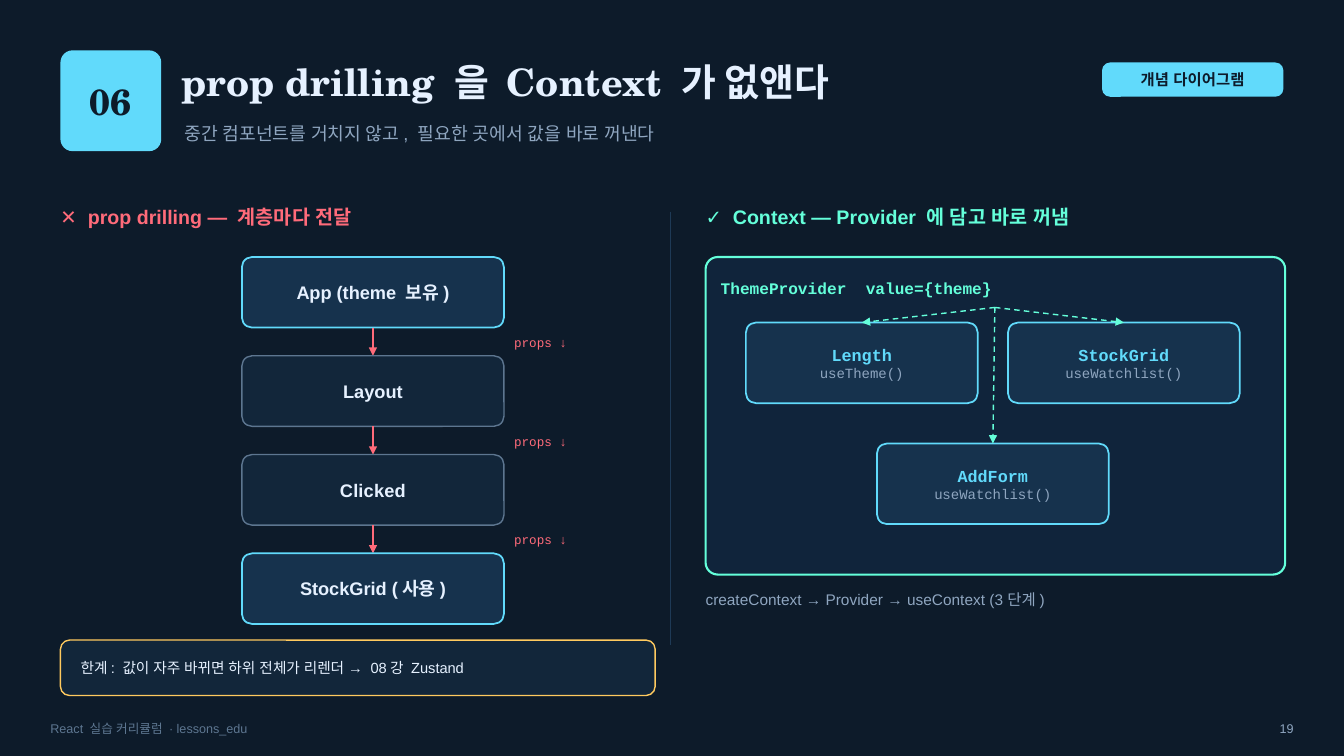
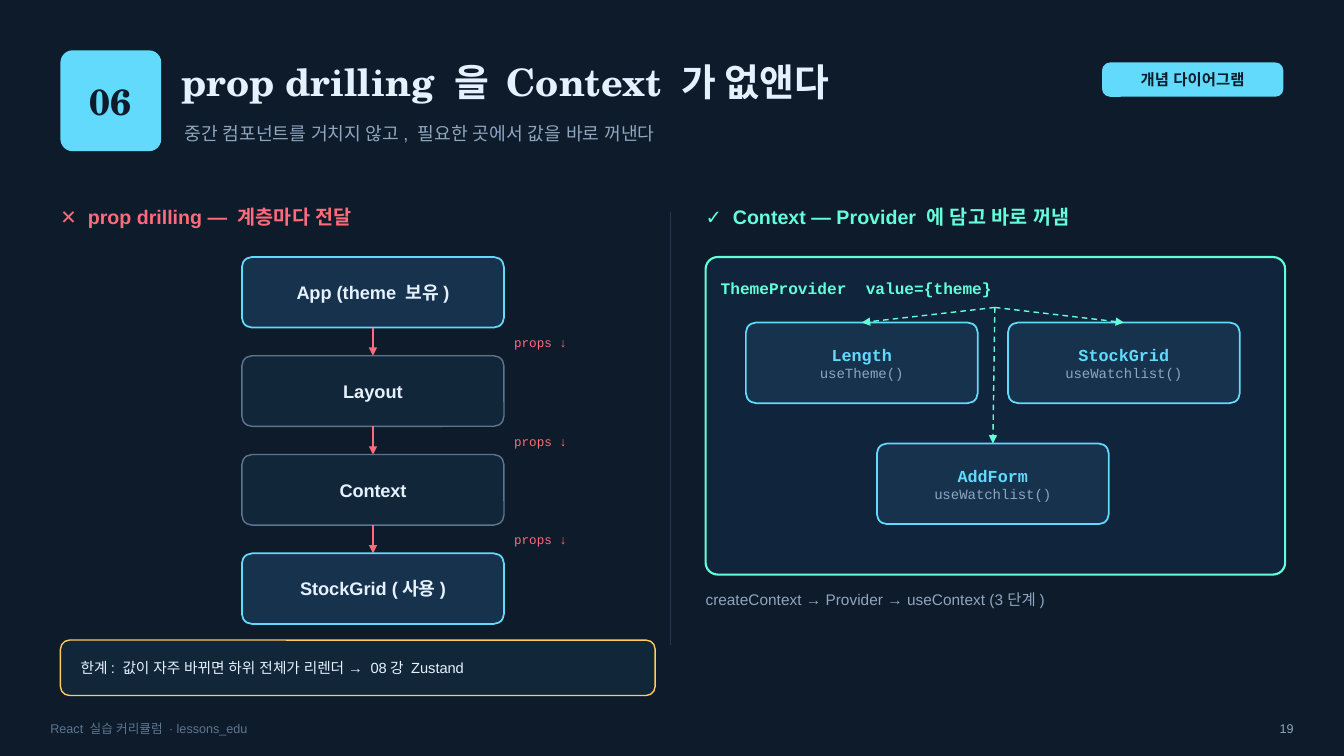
Clicked at (373, 491): Clicked -> Context
